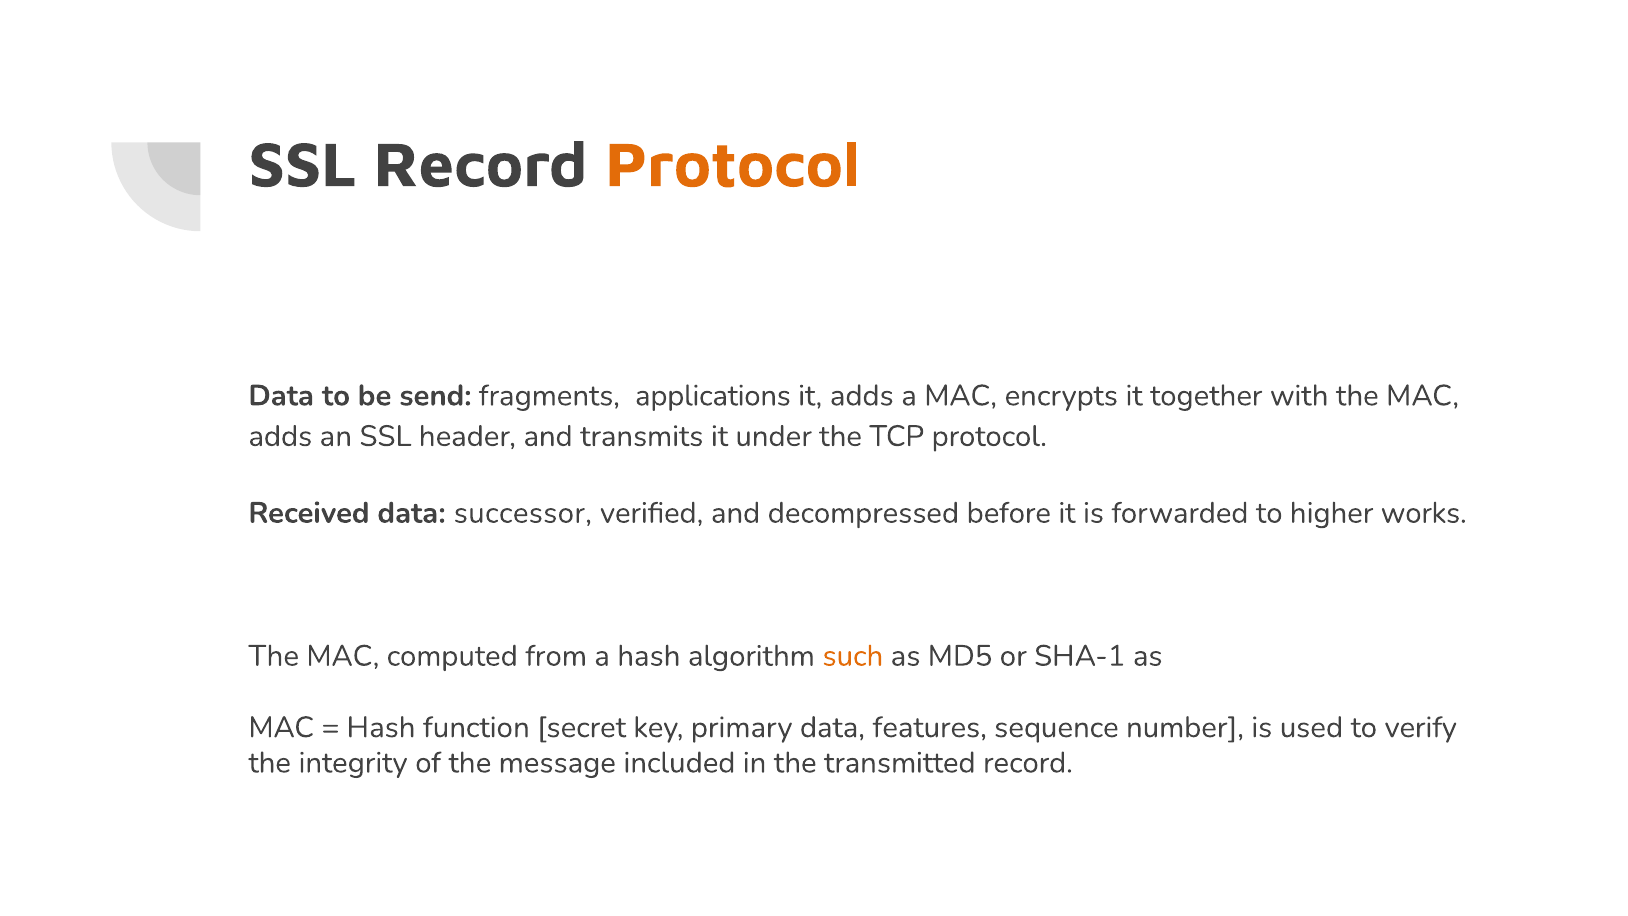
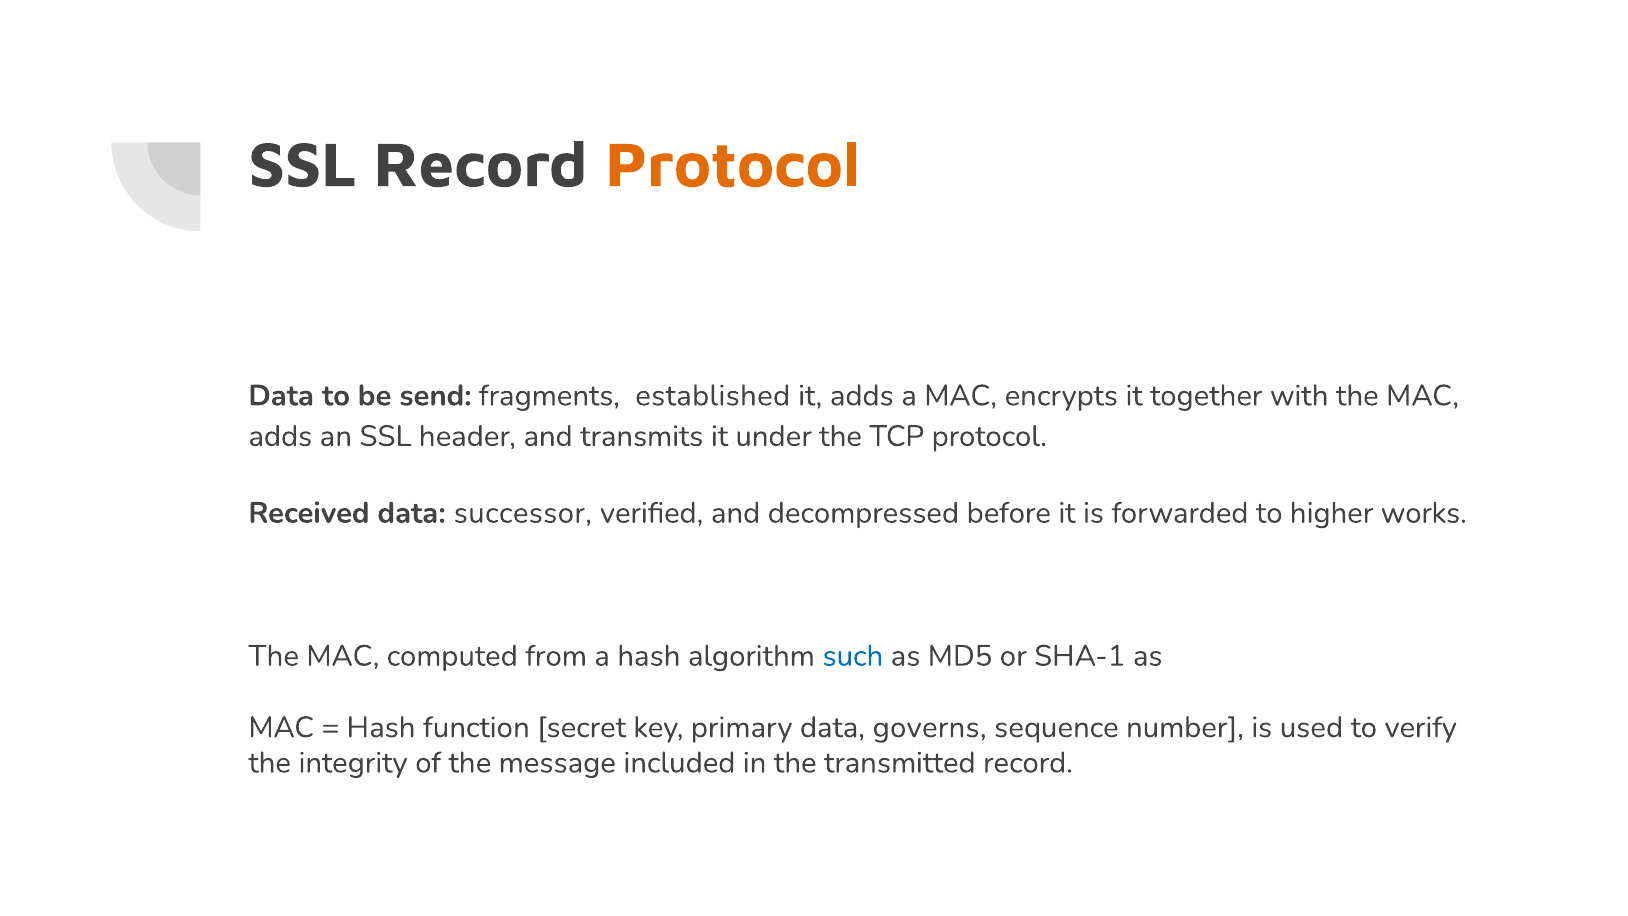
applications: applications -> established
such colour: orange -> blue
features: features -> governs
